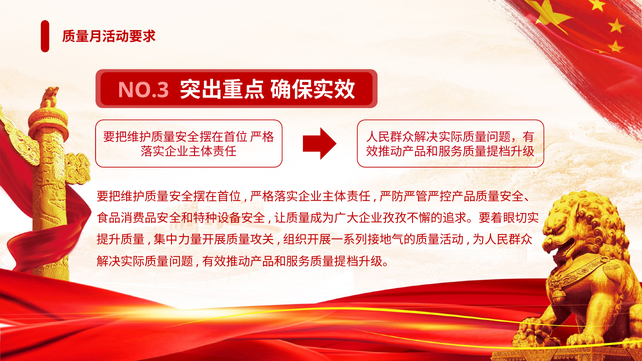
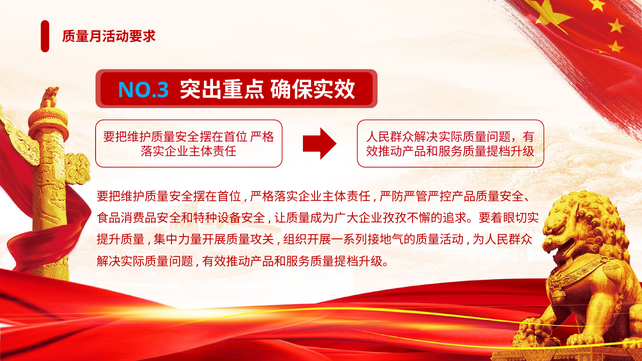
NO.3 colour: pink -> light blue
